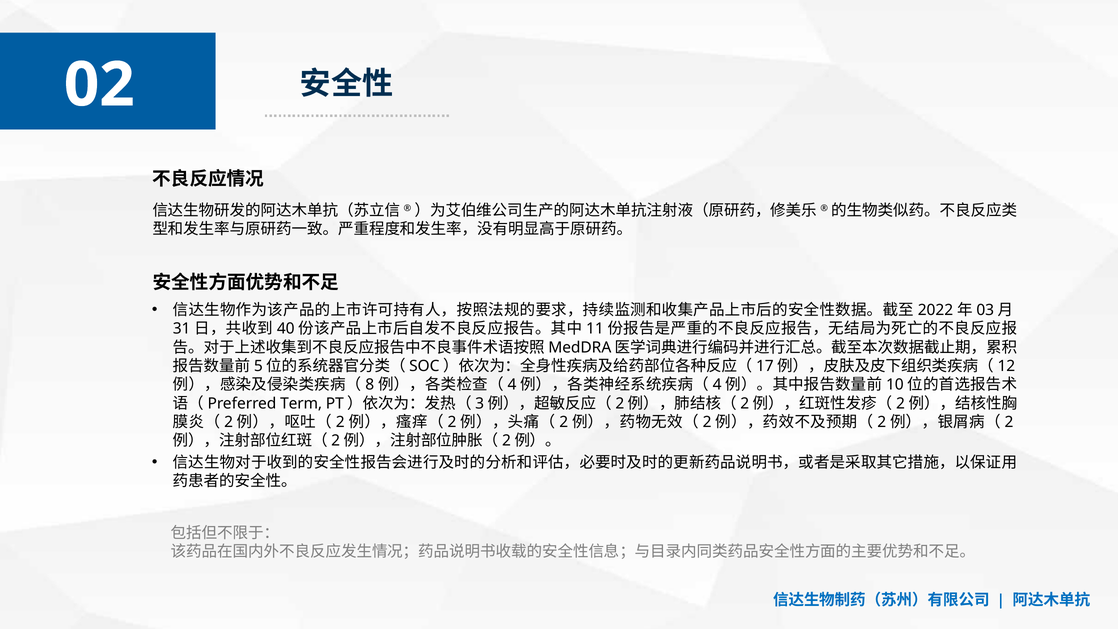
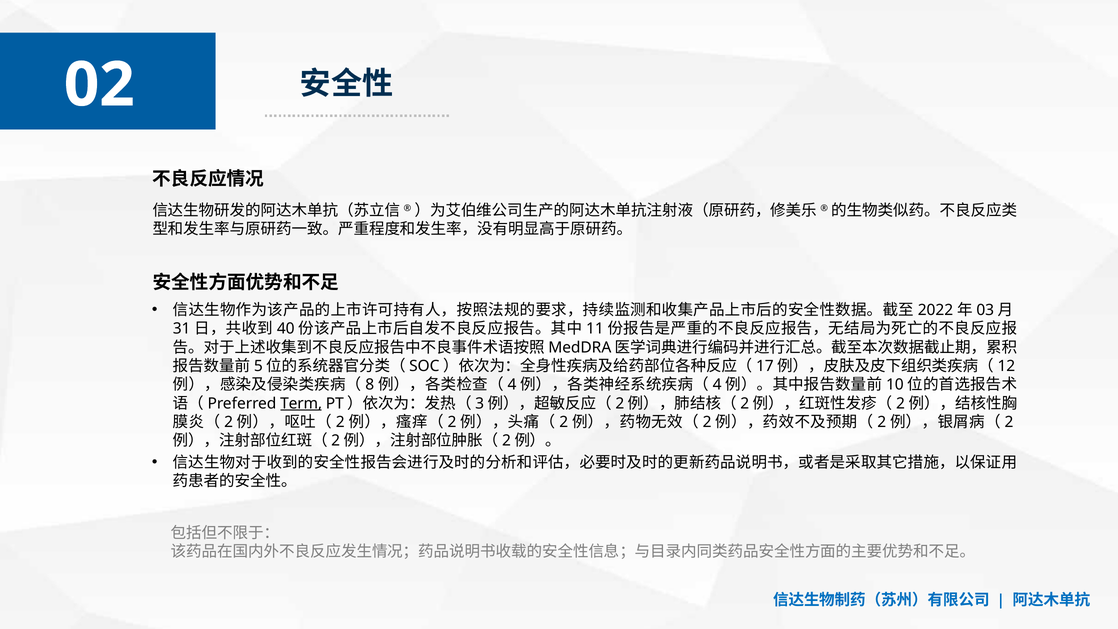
Term underline: none -> present
